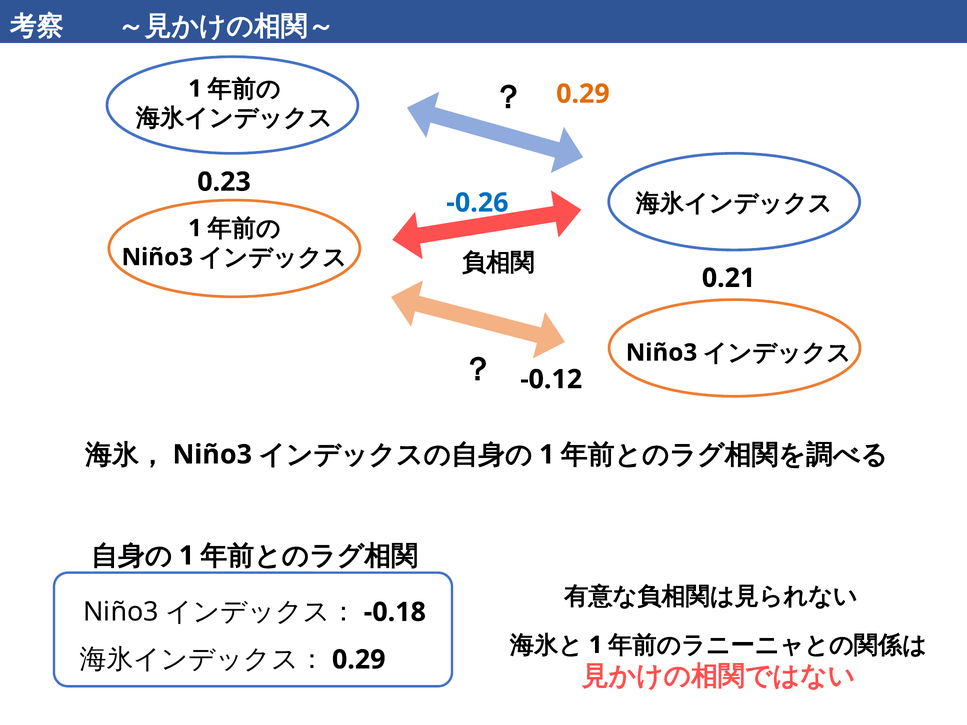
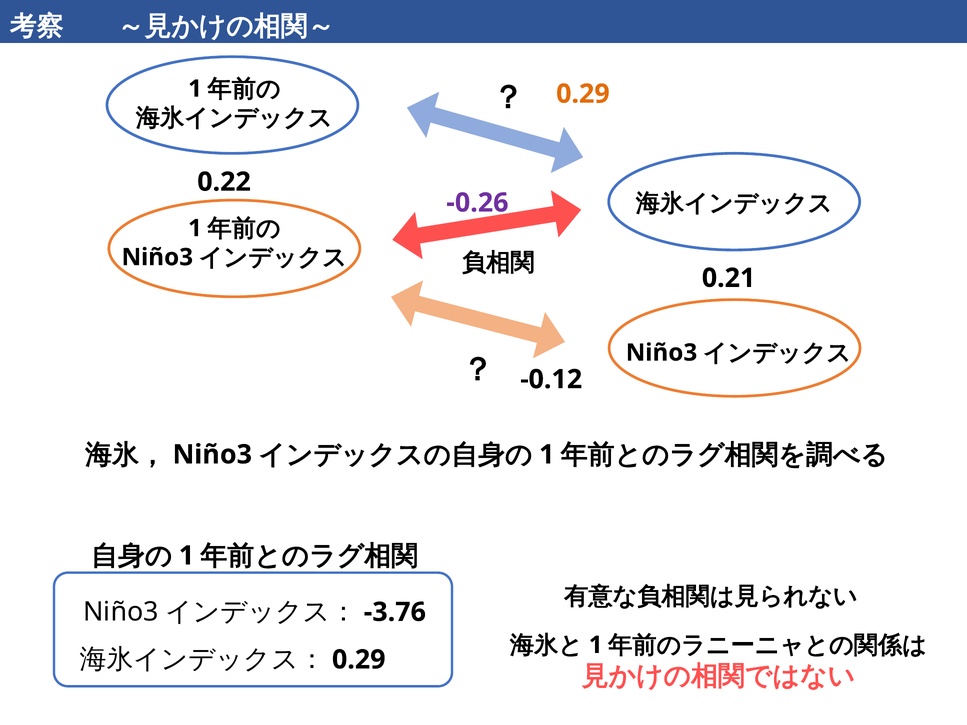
0.23: 0.23 -> 0.22
-0.26 colour: blue -> purple
-0.18: -0.18 -> -3.76
